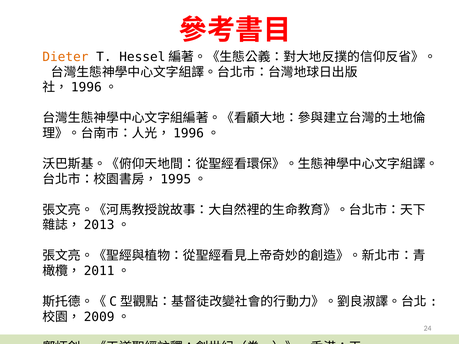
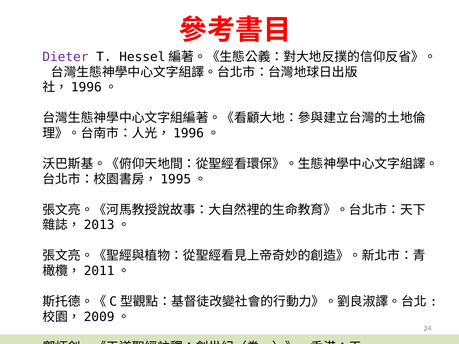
Dieter colour: orange -> purple
